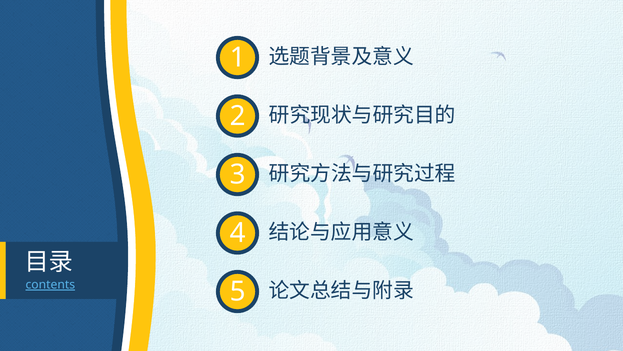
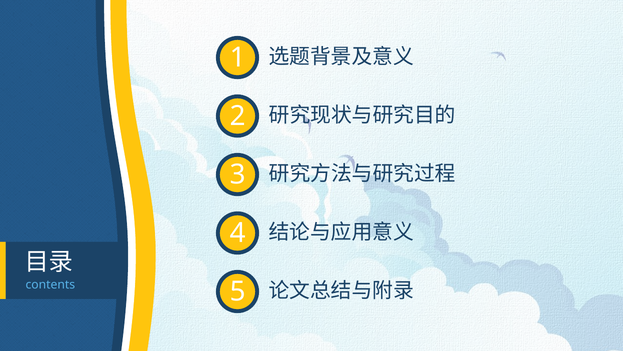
contents underline: present -> none
